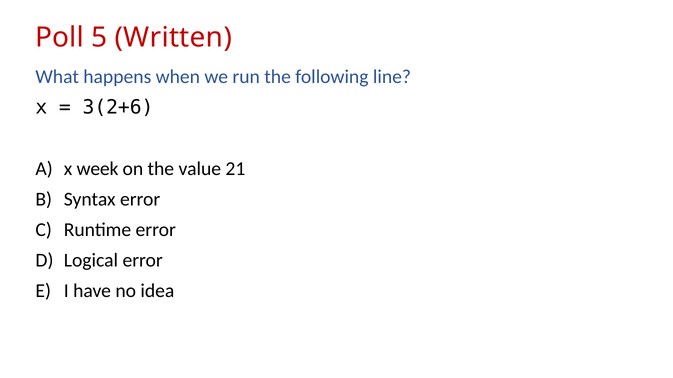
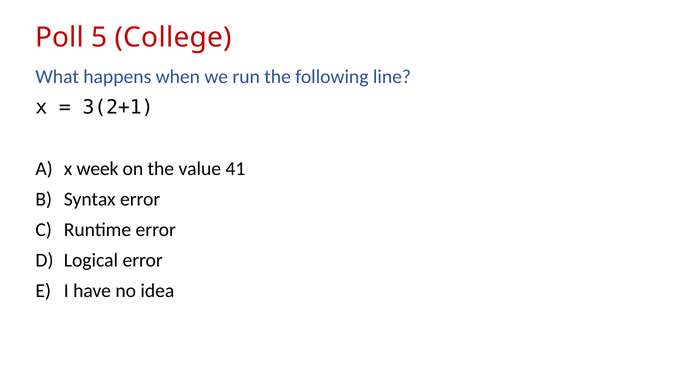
Written: Written -> College
3(2+6: 3(2+6 -> 3(2+1
21: 21 -> 41
